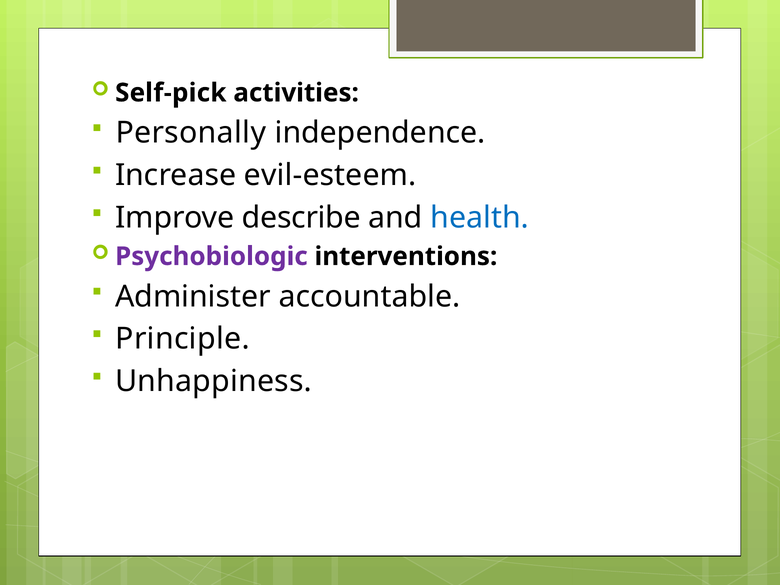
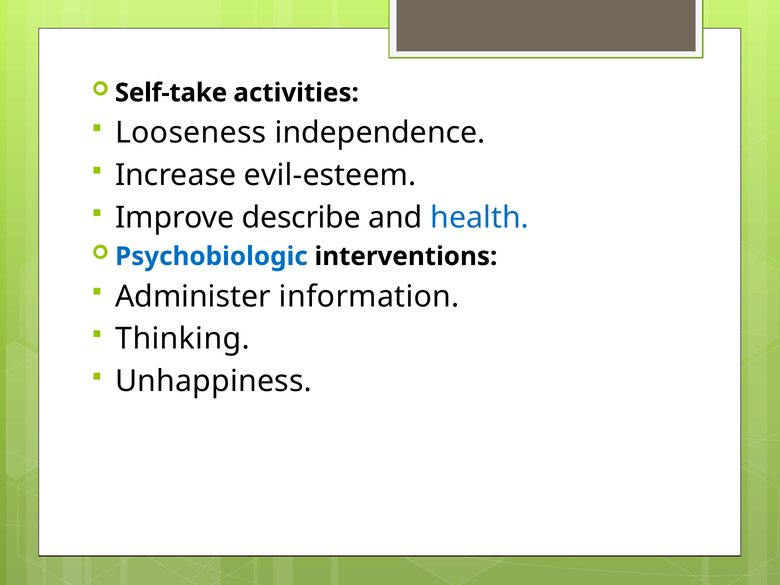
Self-pick: Self-pick -> Self-take
Personally: Personally -> Looseness
Psychobiologic colour: purple -> blue
accountable: accountable -> information
Principle: Principle -> Thinking
